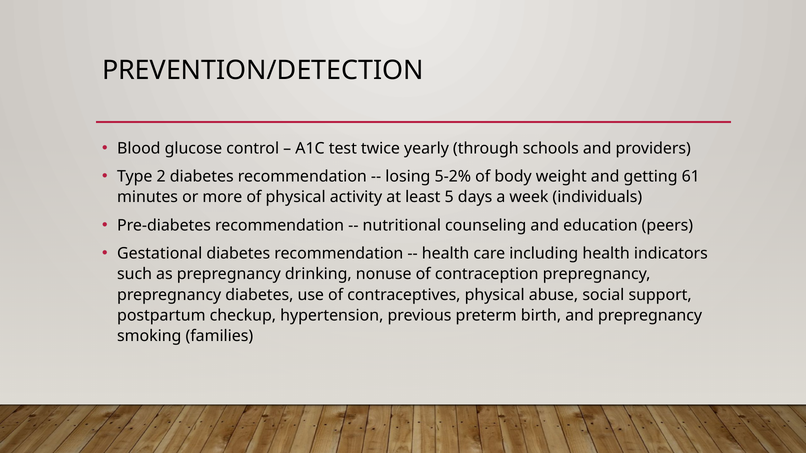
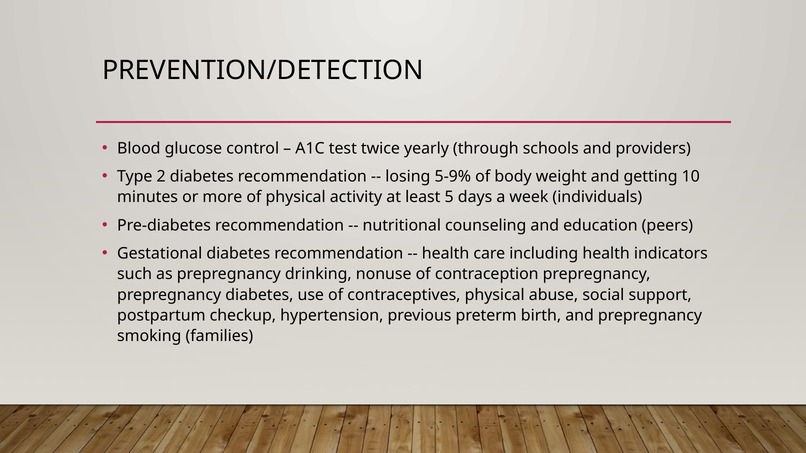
5-2%: 5-2% -> 5-9%
61: 61 -> 10
